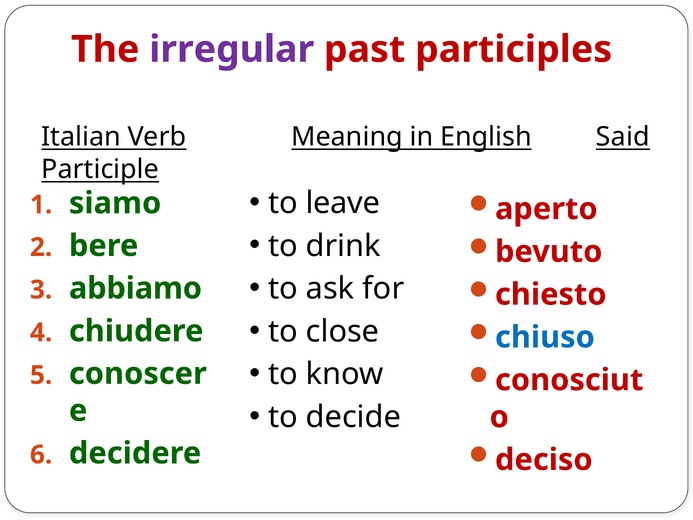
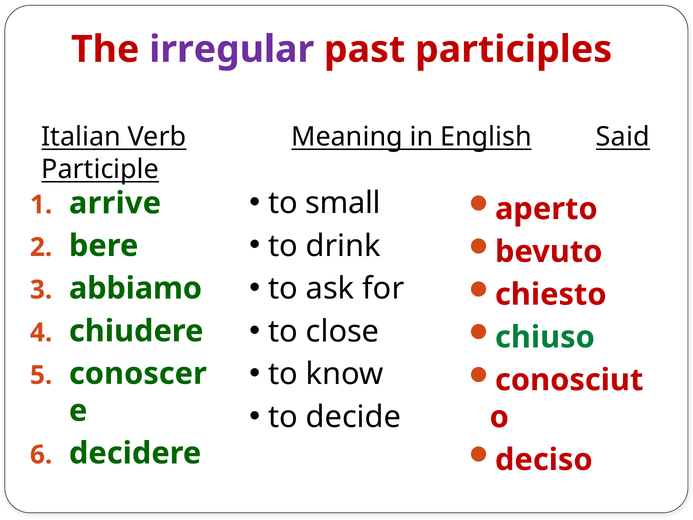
leave: leave -> small
siamo: siamo -> arrive
chiuso colour: blue -> green
